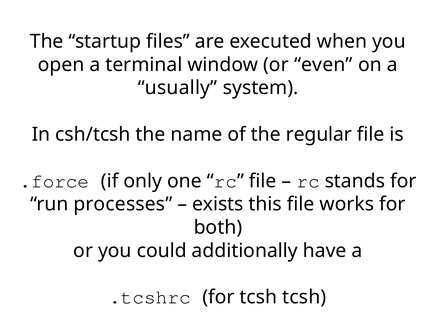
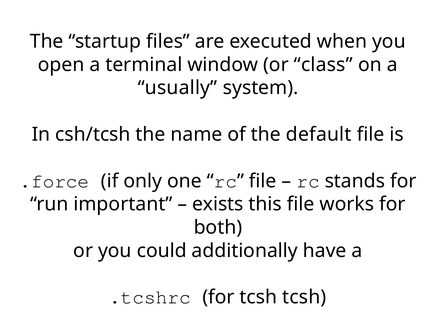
even: even -> class
regular: regular -> default
processes: processes -> important
